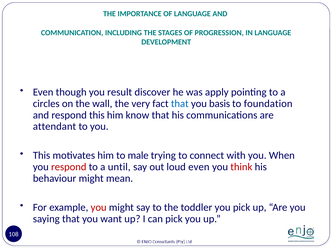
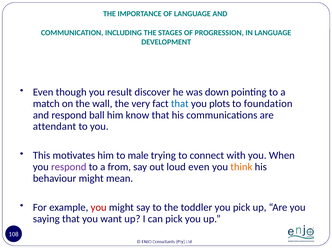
apply: apply -> down
circles: circles -> match
basis: basis -> plots
respond this: this -> ball
respond at (69, 167) colour: red -> purple
until: until -> from
think colour: red -> orange
